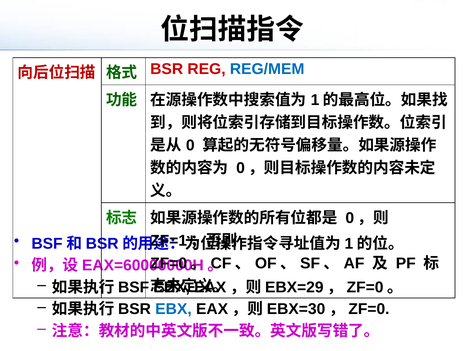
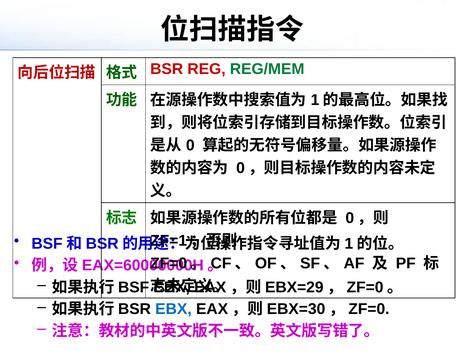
REG/MEM colour: blue -> green
